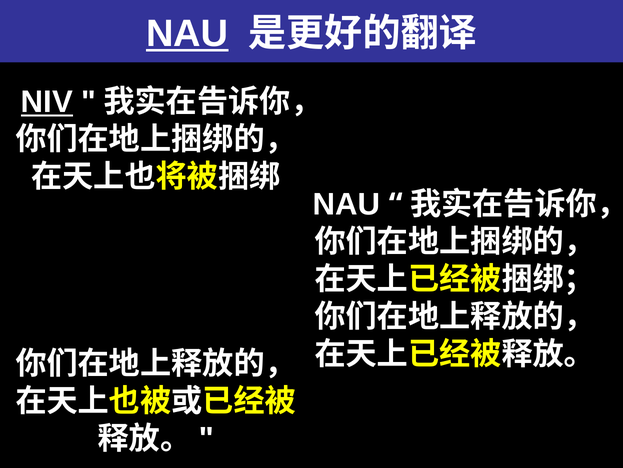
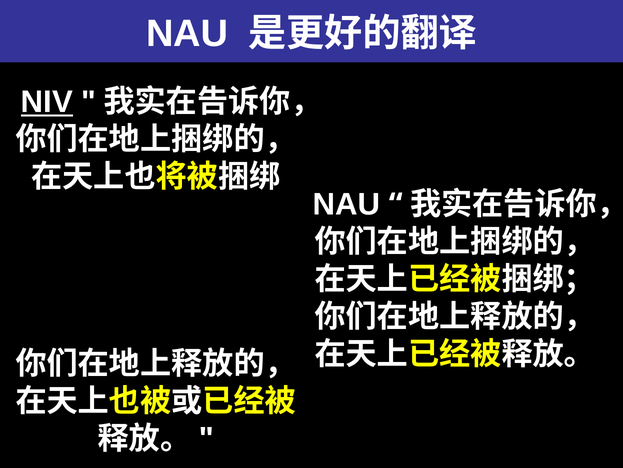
NAU at (187, 34) underline: present -> none
